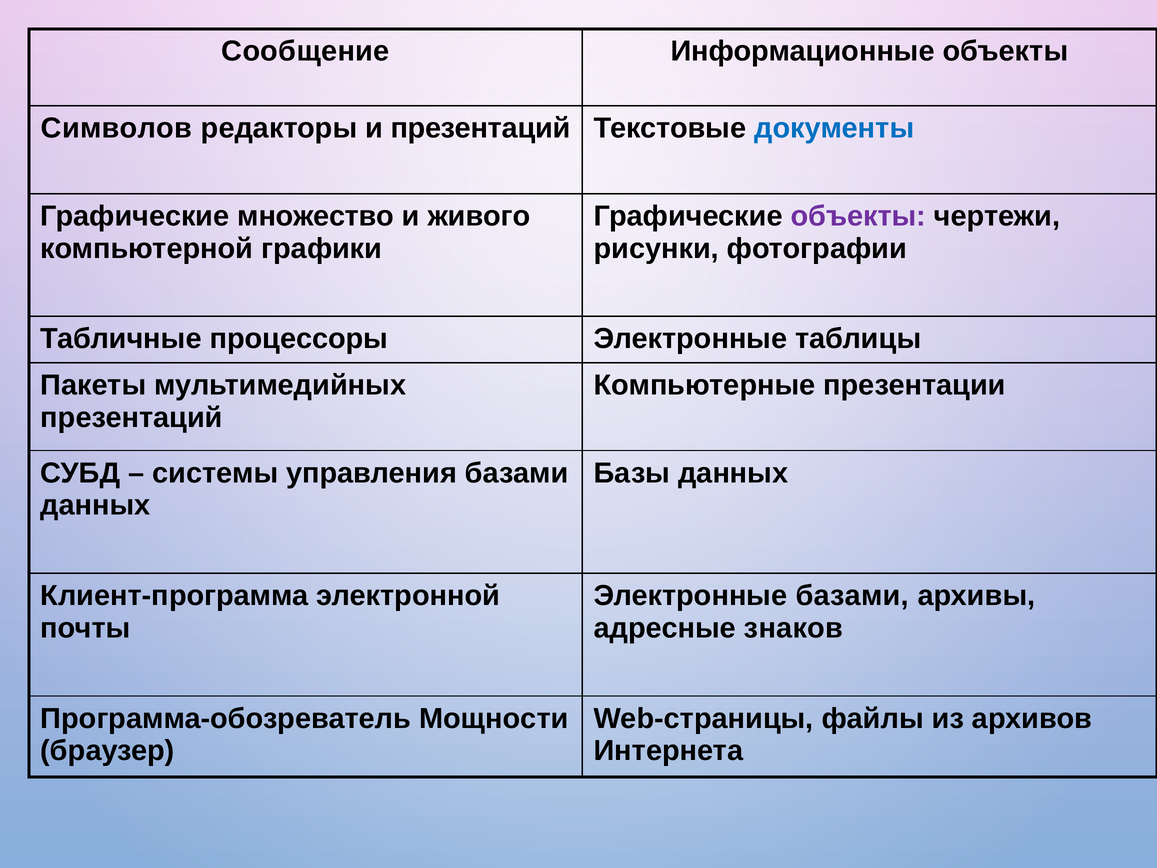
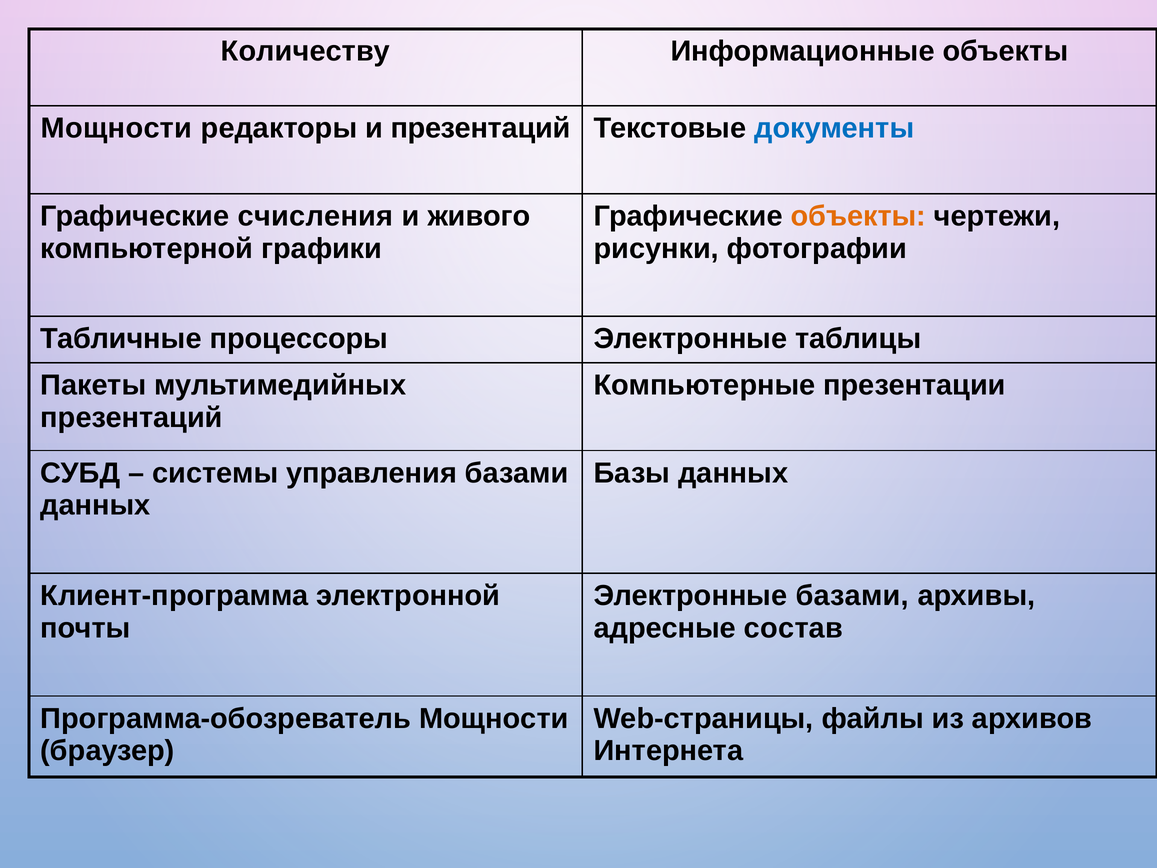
Сообщение: Сообщение -> Количеству
Символов at (117, 128): Символов -> Мощности
множество: множество -> счисления
объекты at (858, 216) colour: purple -> orange
знаков: знаков -> состав
